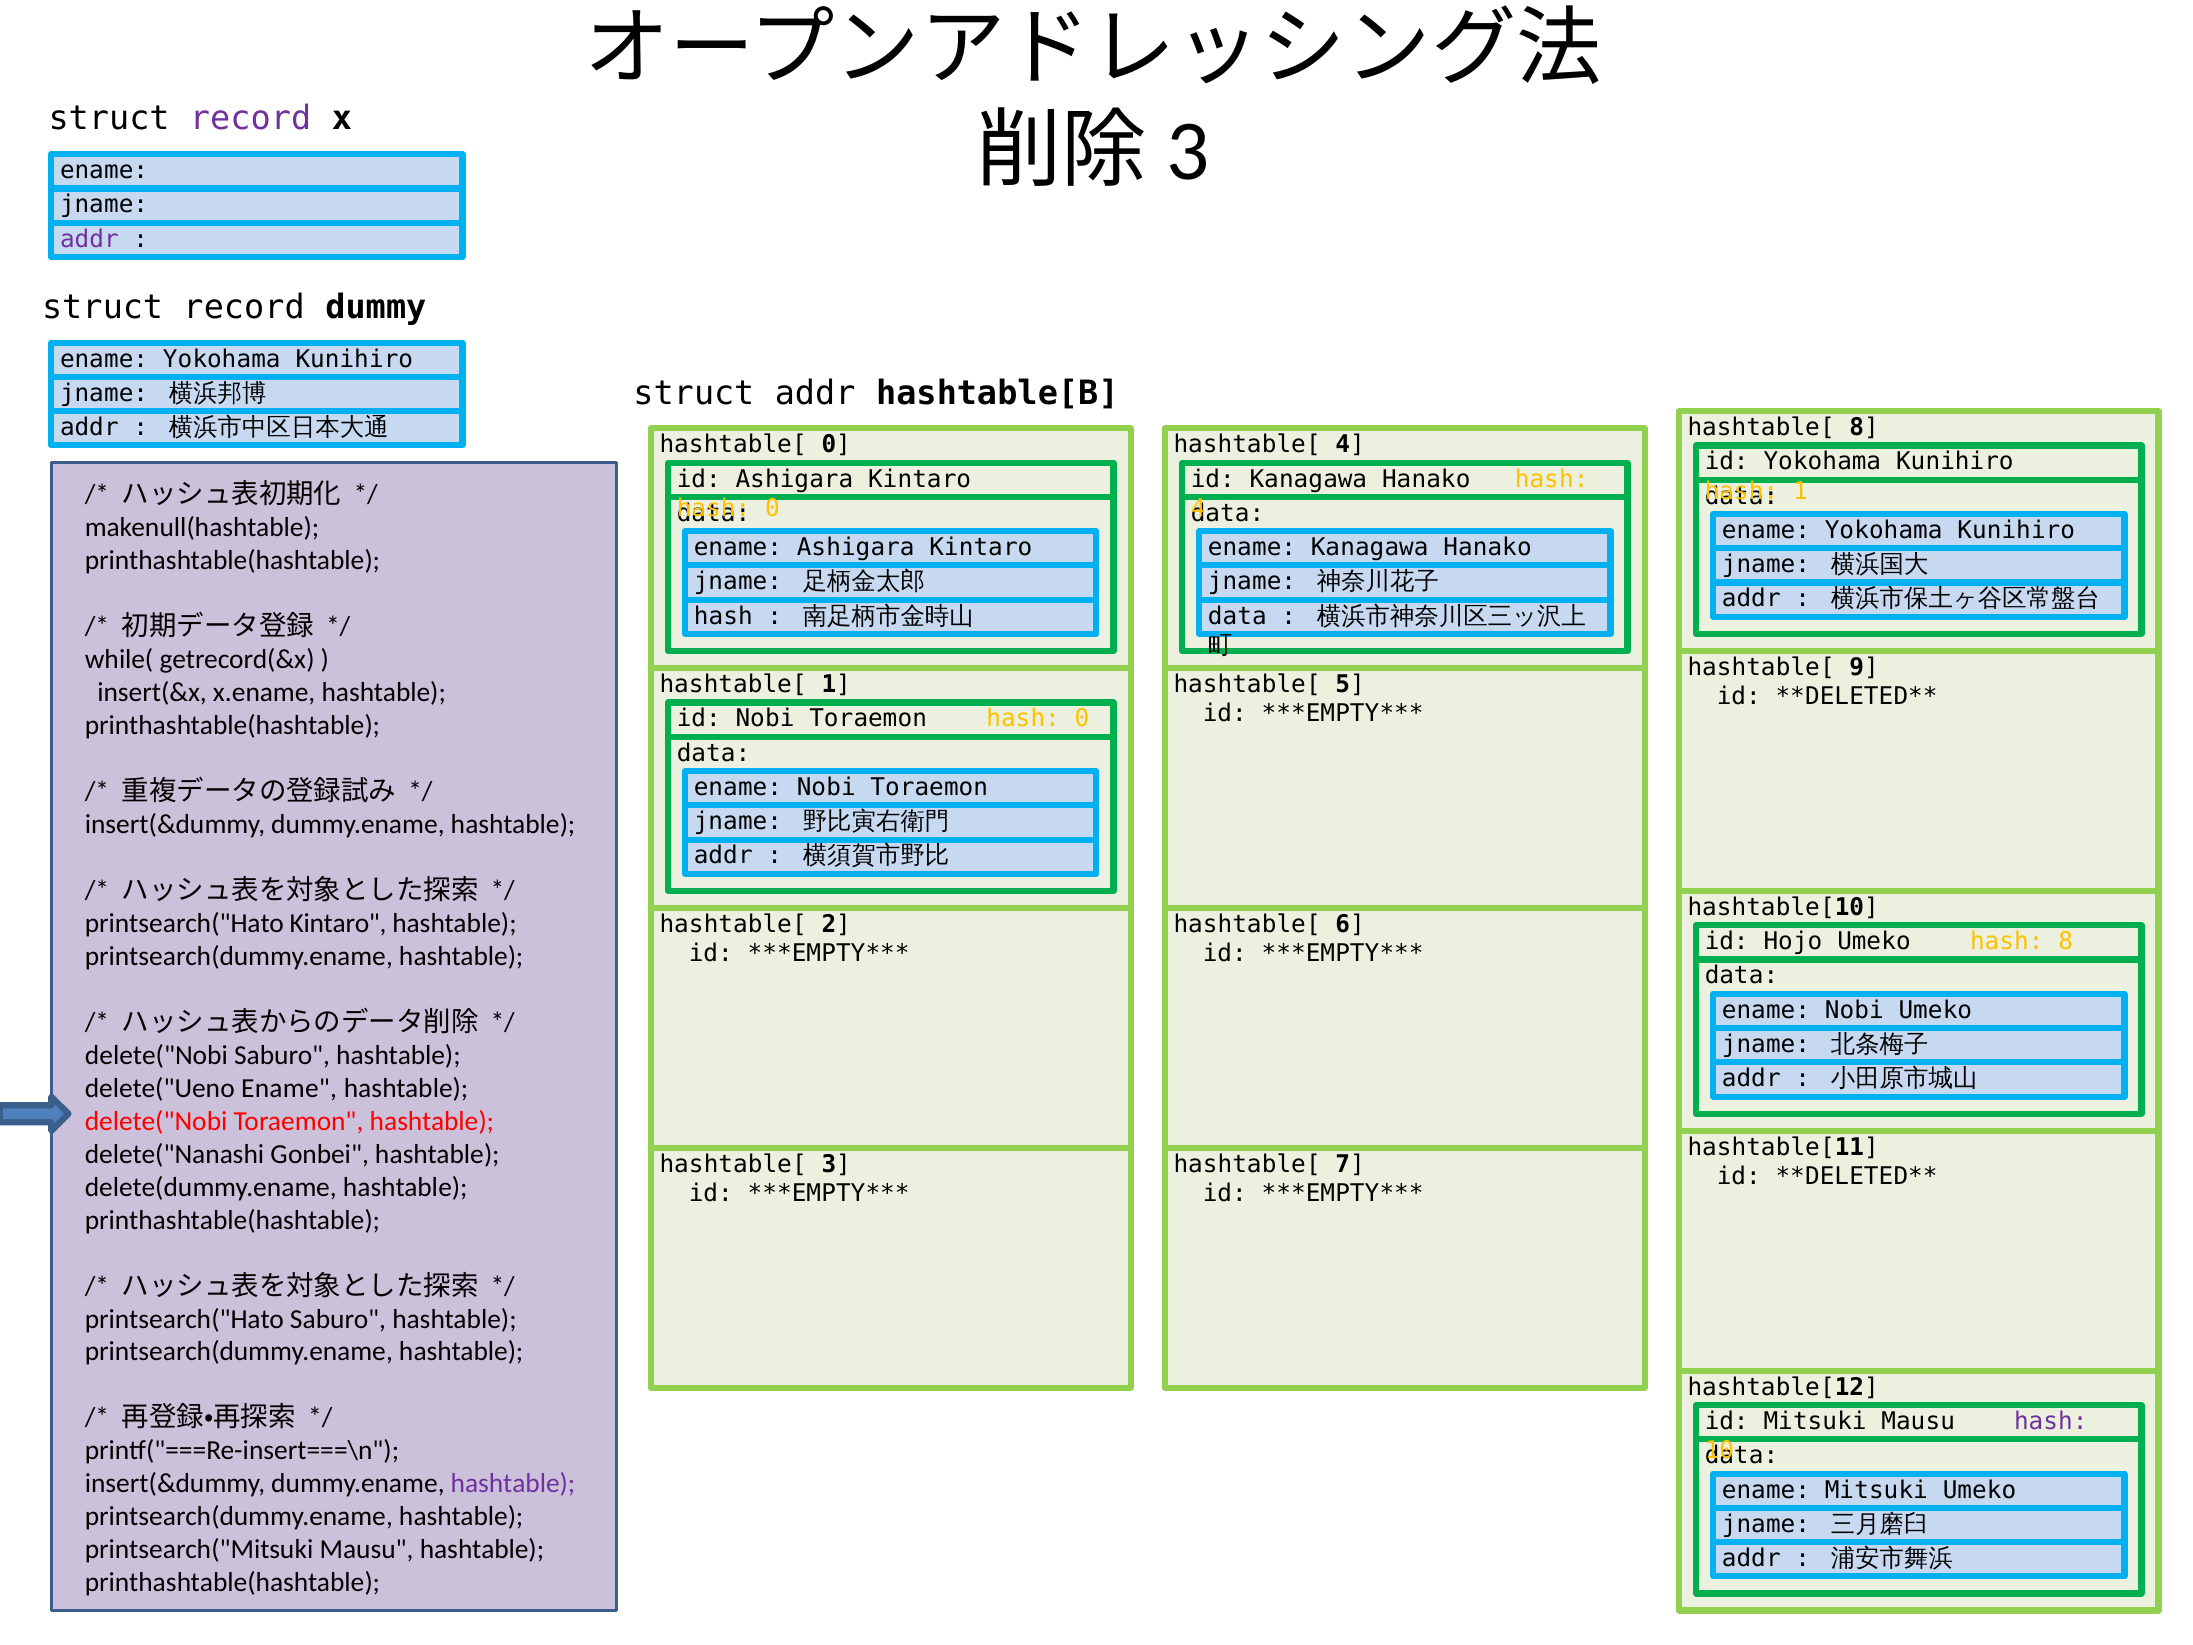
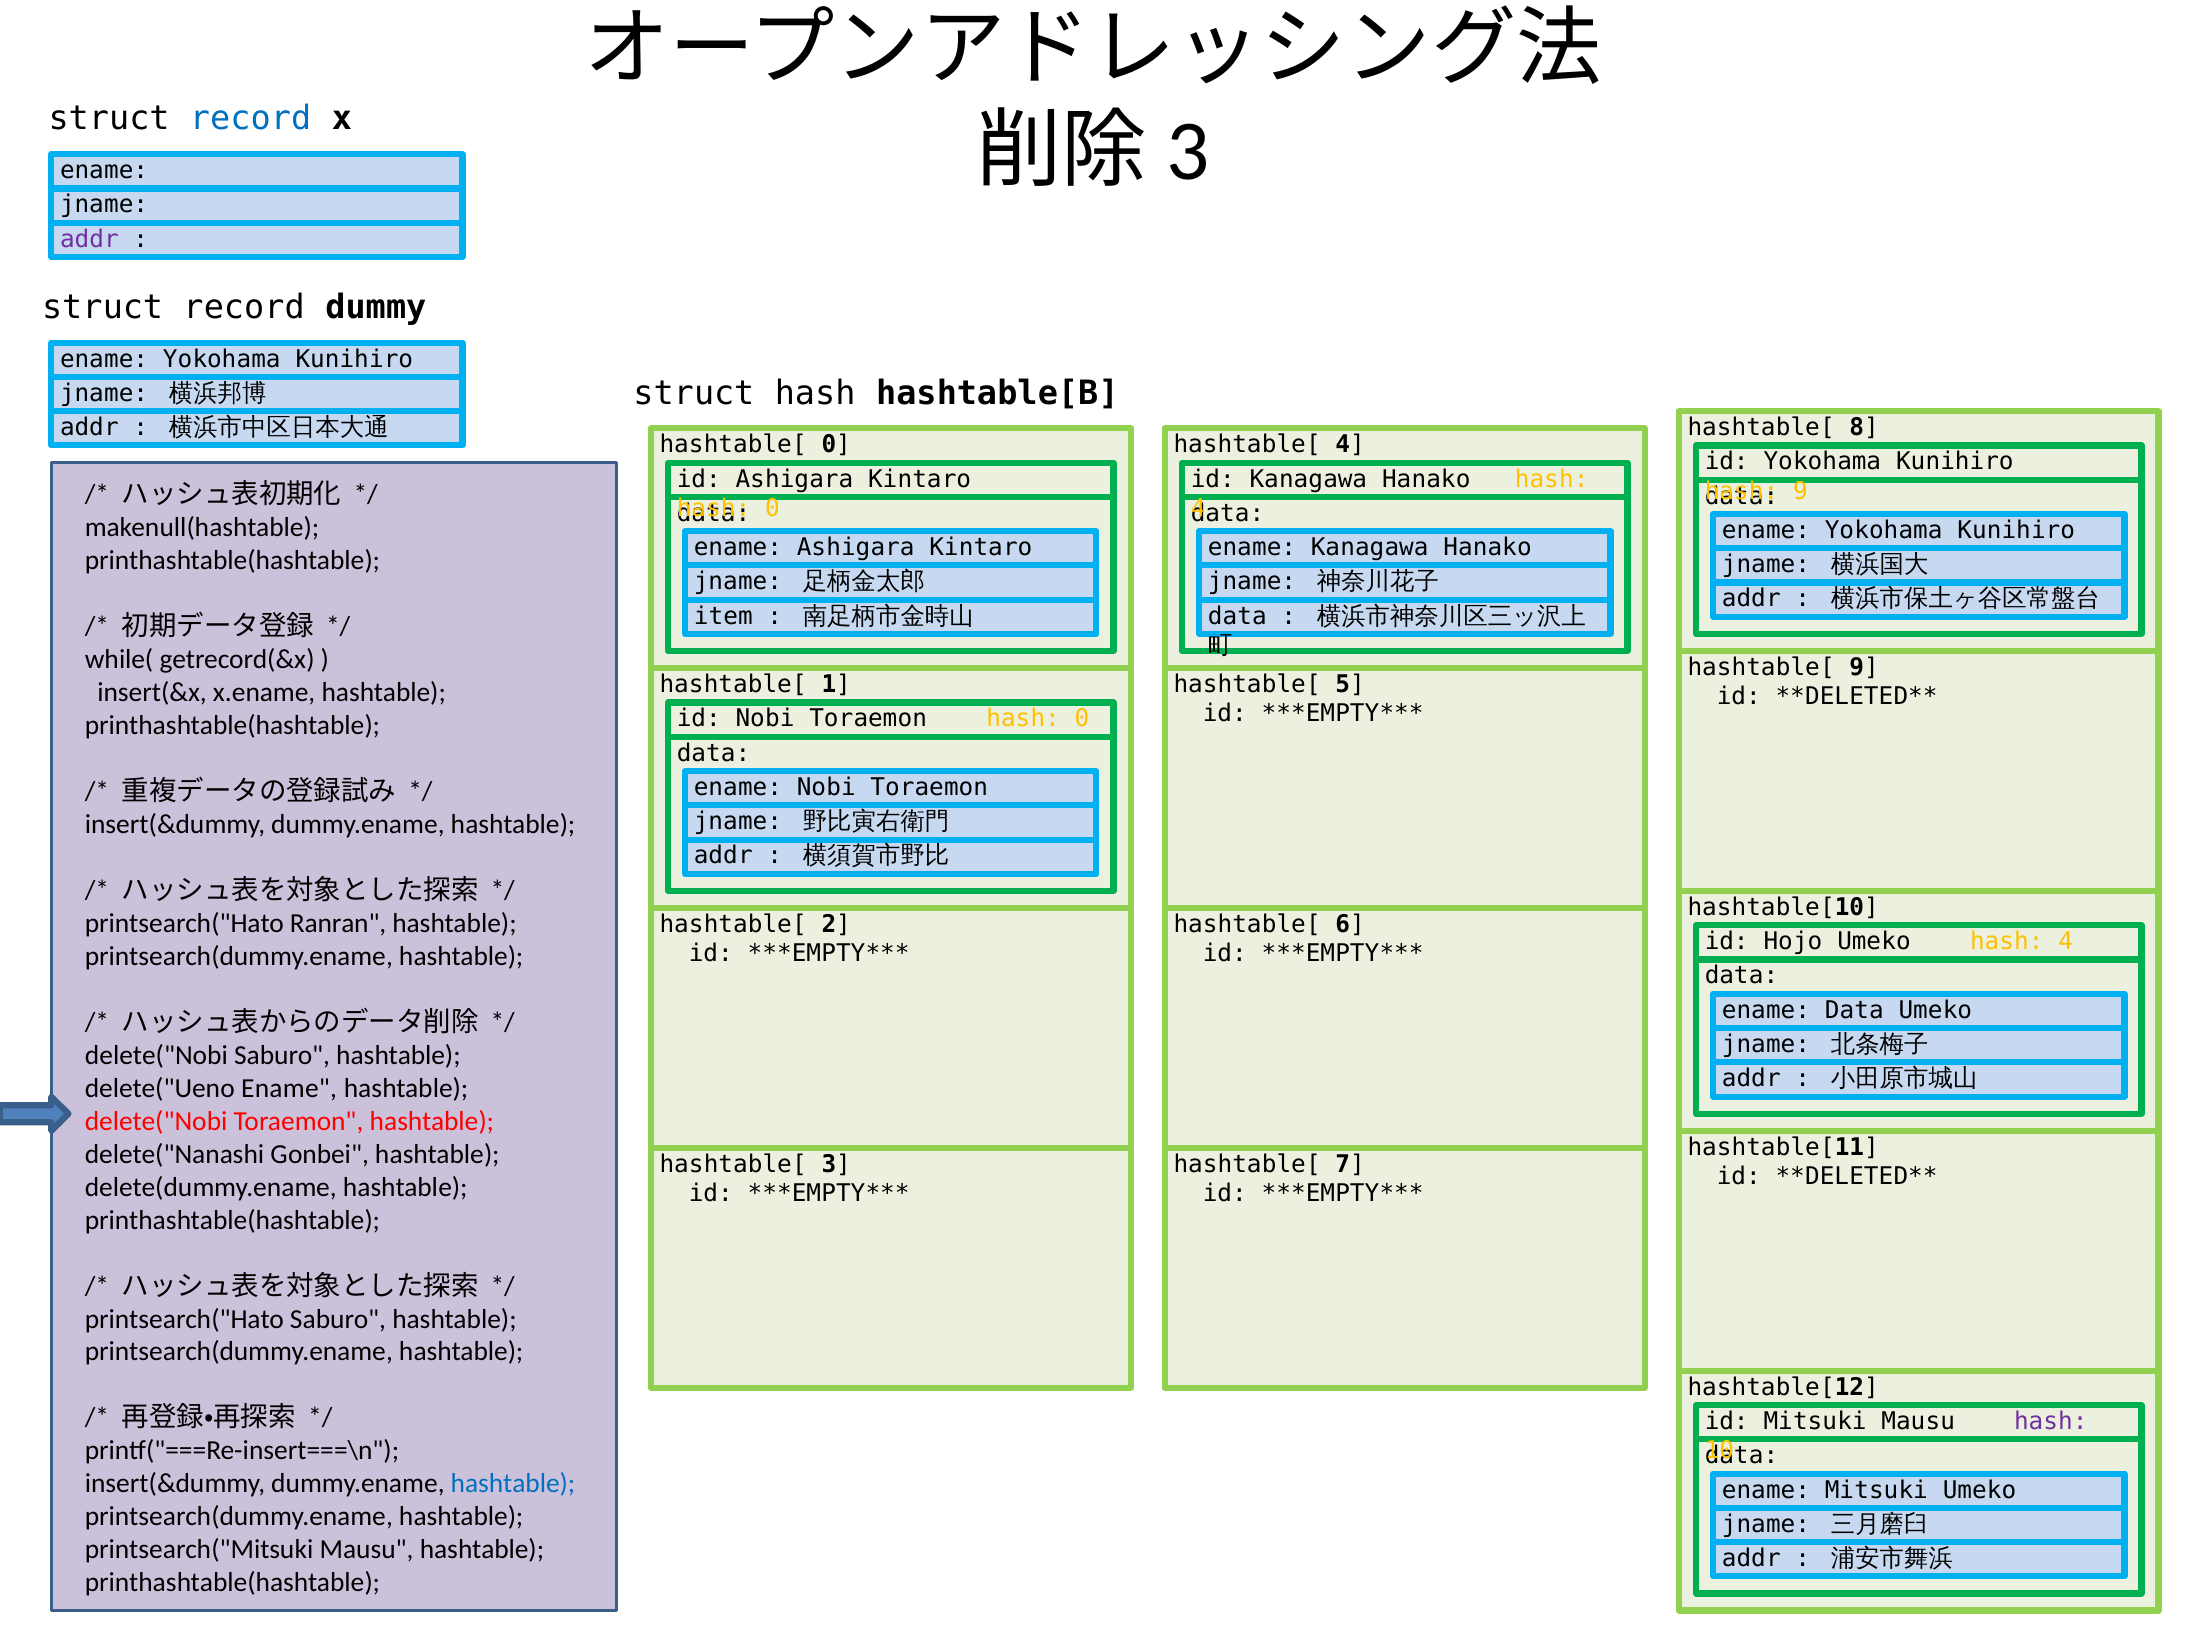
record at (251, 119) colour: purple -> blue
struct addr: addr -> hash
1 at (1800, 491): 1 -> 9
hash at (723, 616): hash -> item
printsearch("Hato Kintaro: Kintaro -> Ranran
8 at (2066, 942): 8 -> 4
Nobi at (1854, 1010): Nobi -> Data
hashtable at (513, 1484) colour: purple -> blue
